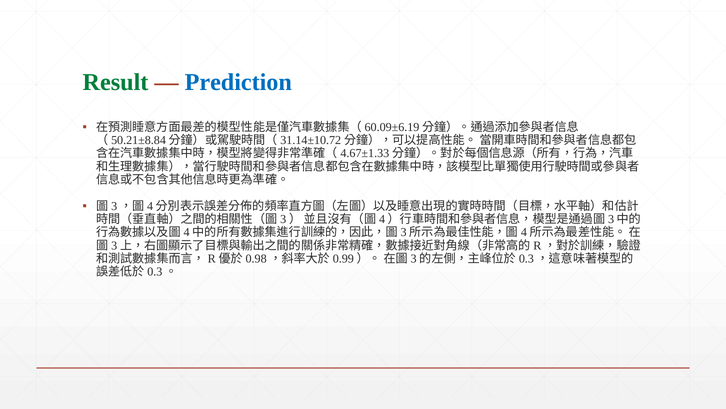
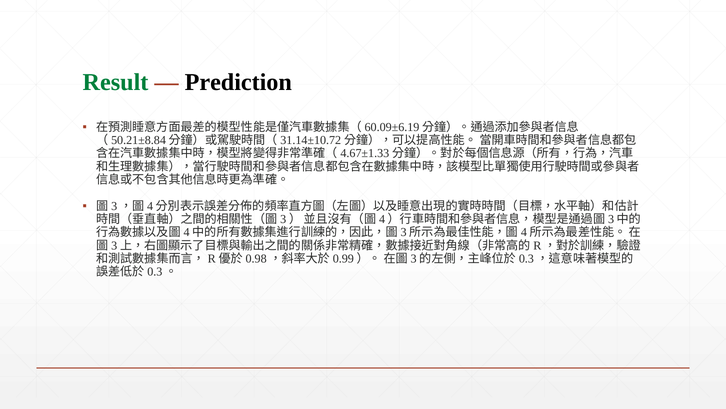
Prediction colour: blue -> black
